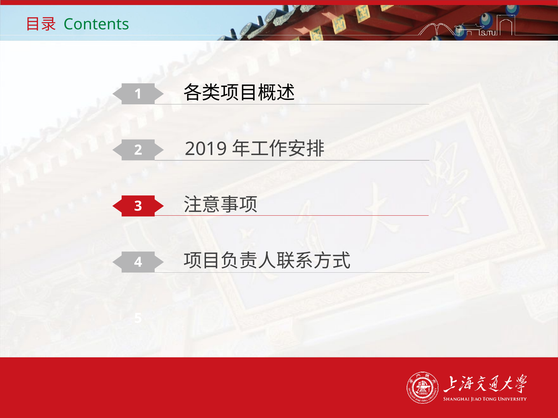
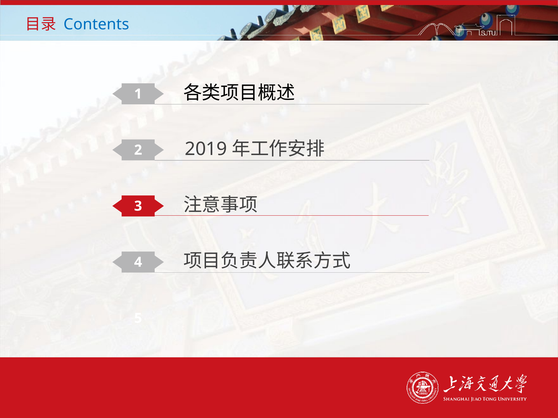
Contents colour: green -> blue
